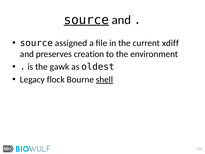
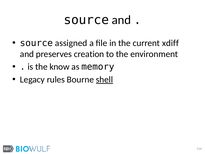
source at (86, 20) underline: present -> none
gawk: gawk -> know
oldest: oldest -> memory
flock: flock -> rules
